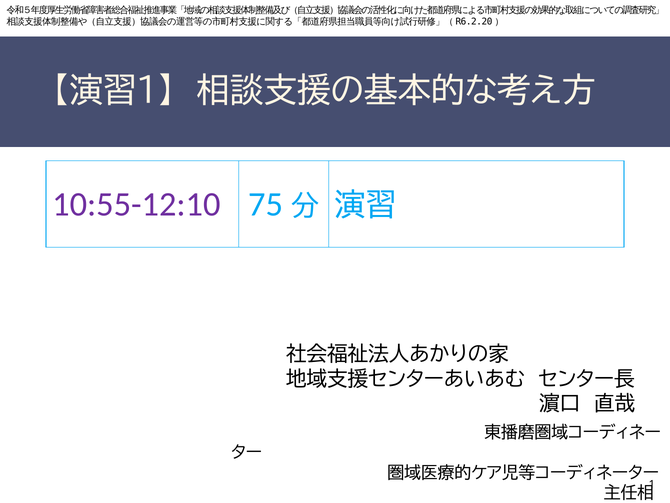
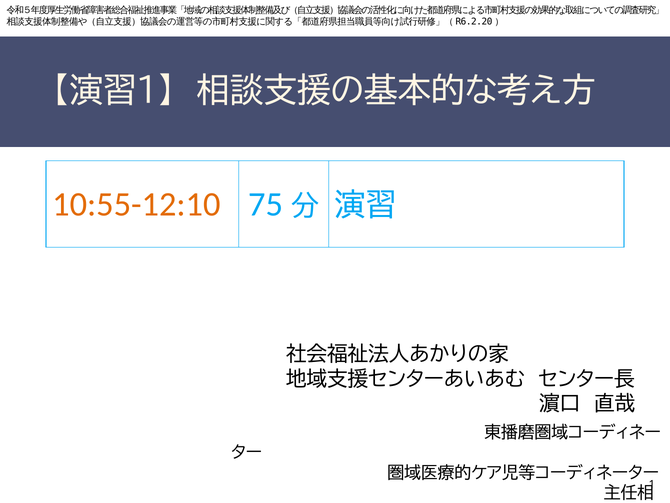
10:55-12:10 colour: purple -> orange
